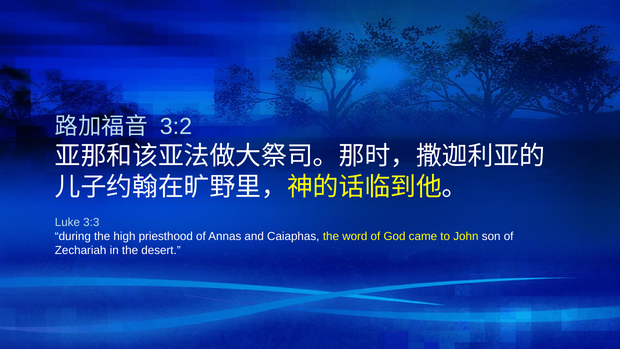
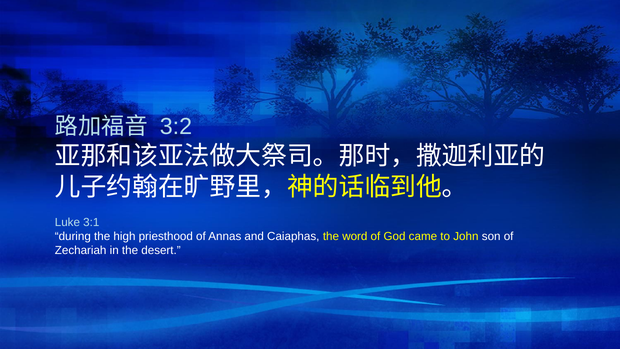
3:3: 3:3 -> 3:1
